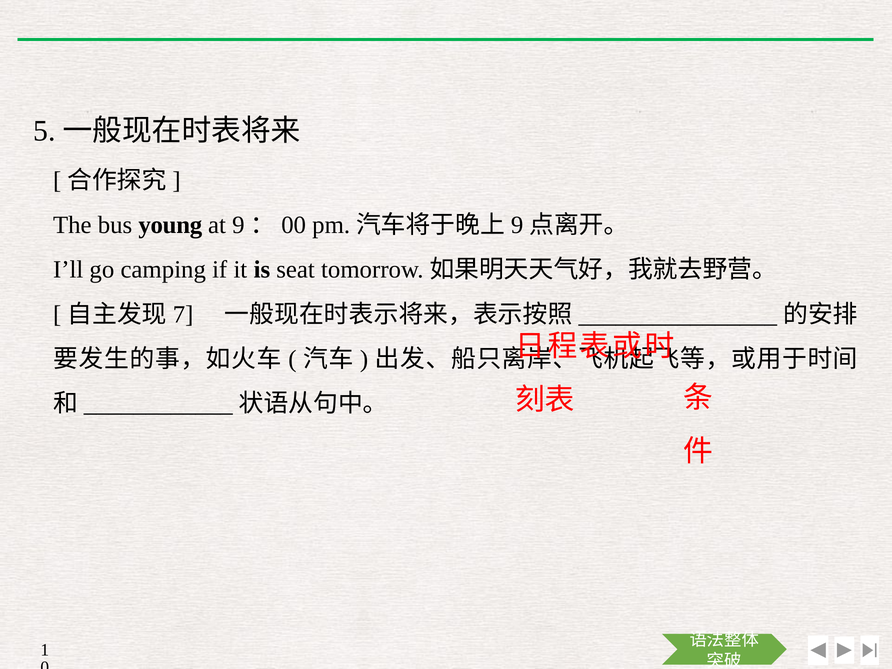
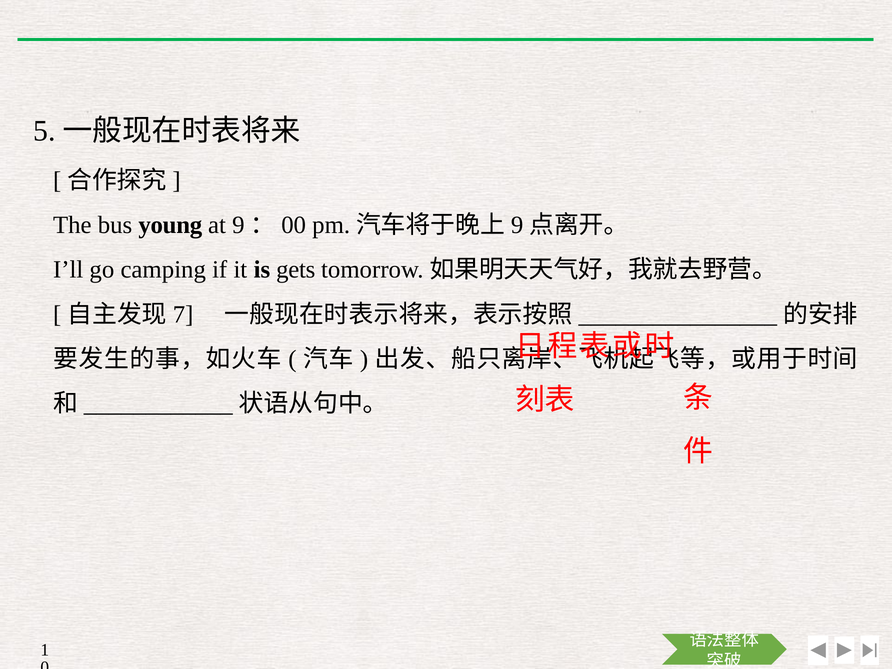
seat: seat -> gets
